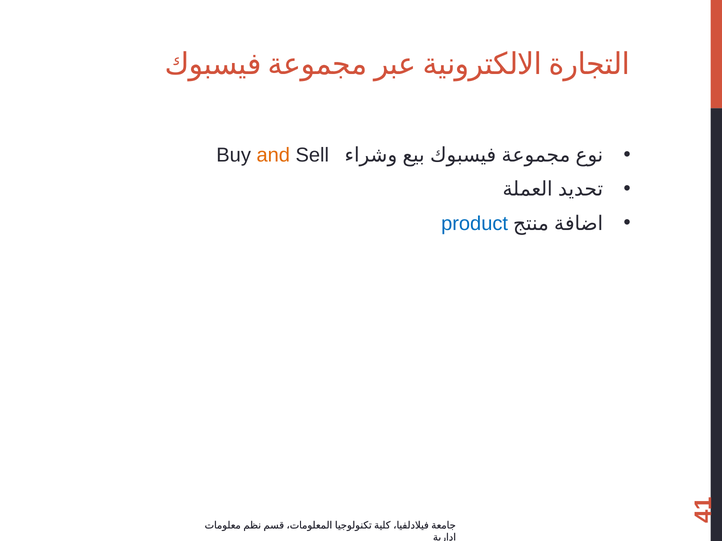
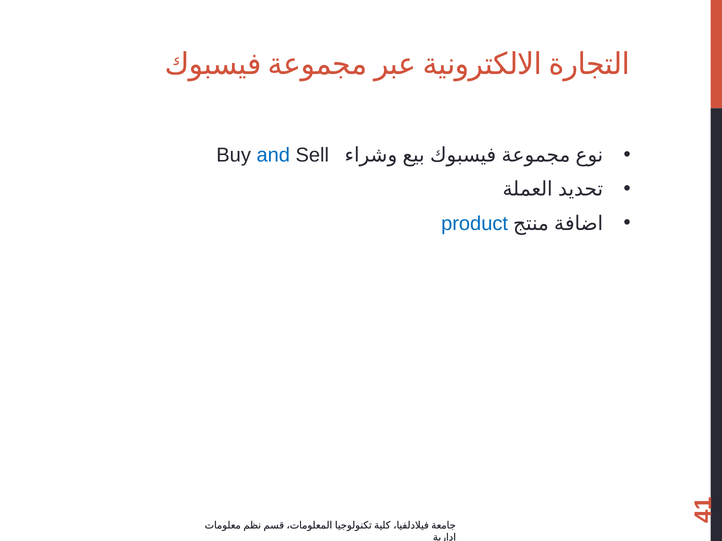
and colour: orange -> blue
